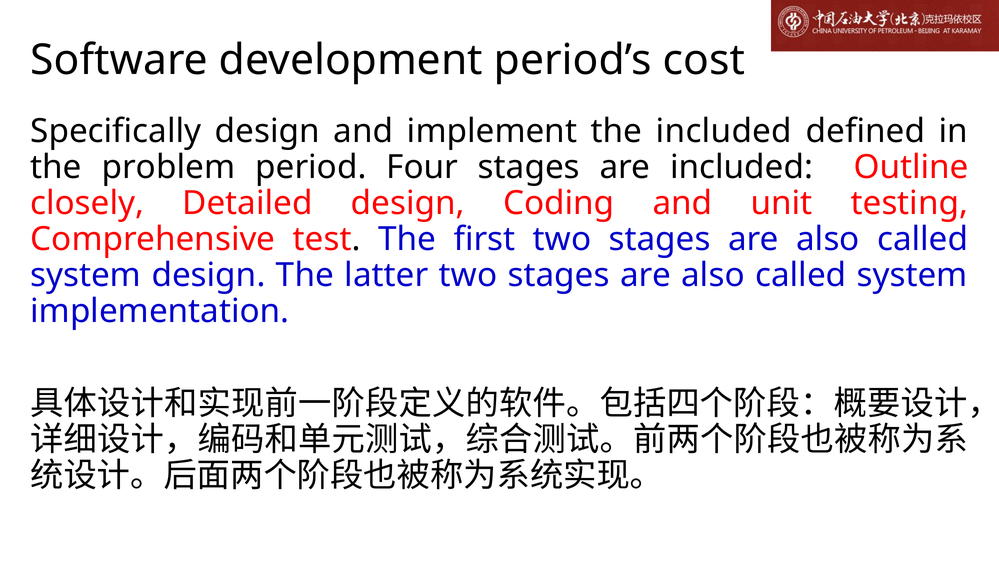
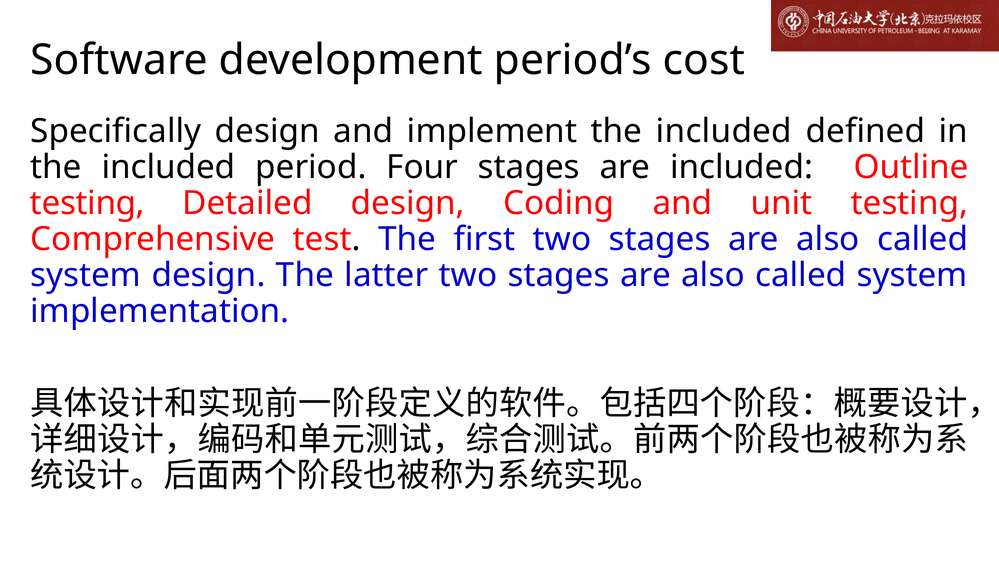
problem at (168, 167): problem -> included
closely at (87, 203): closely -> testing
